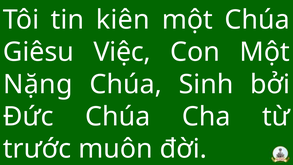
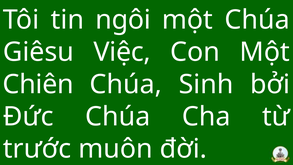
kiên: kiên -> ngôi
Nặng: Nặng -> Chiên
